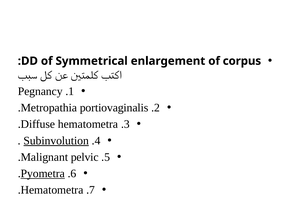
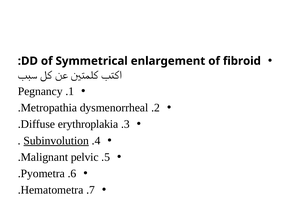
corpus: corpus -> fibroid
portiovaginalis: portiovaginalis -> dysmenorrheal
Diffuse hematometra: hematometra -> erythroplakia
Pyometra underline: present -> none
